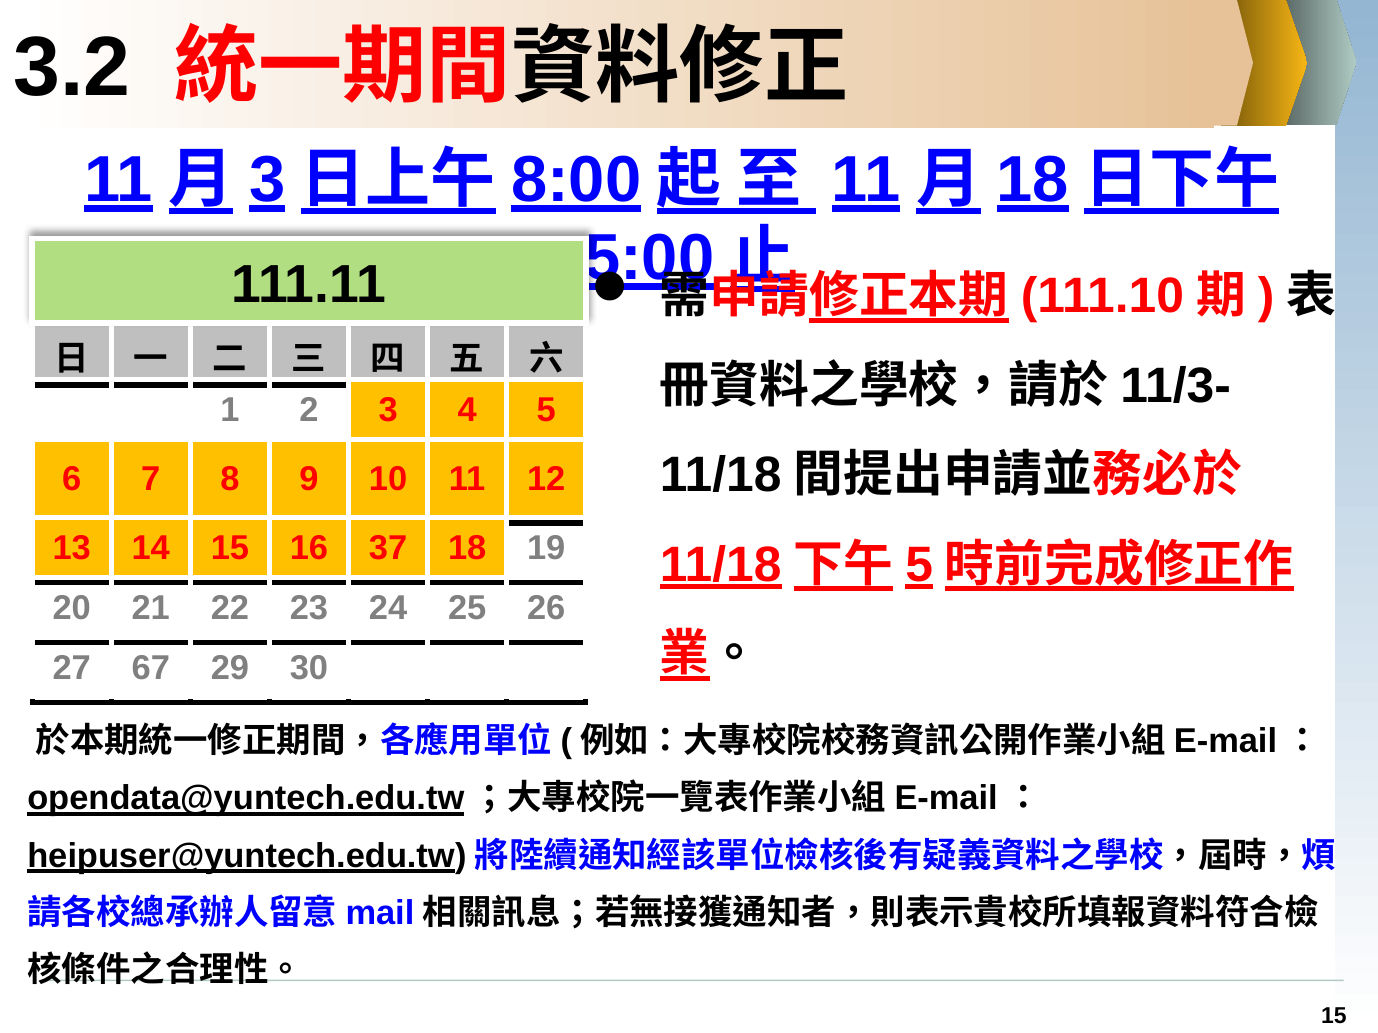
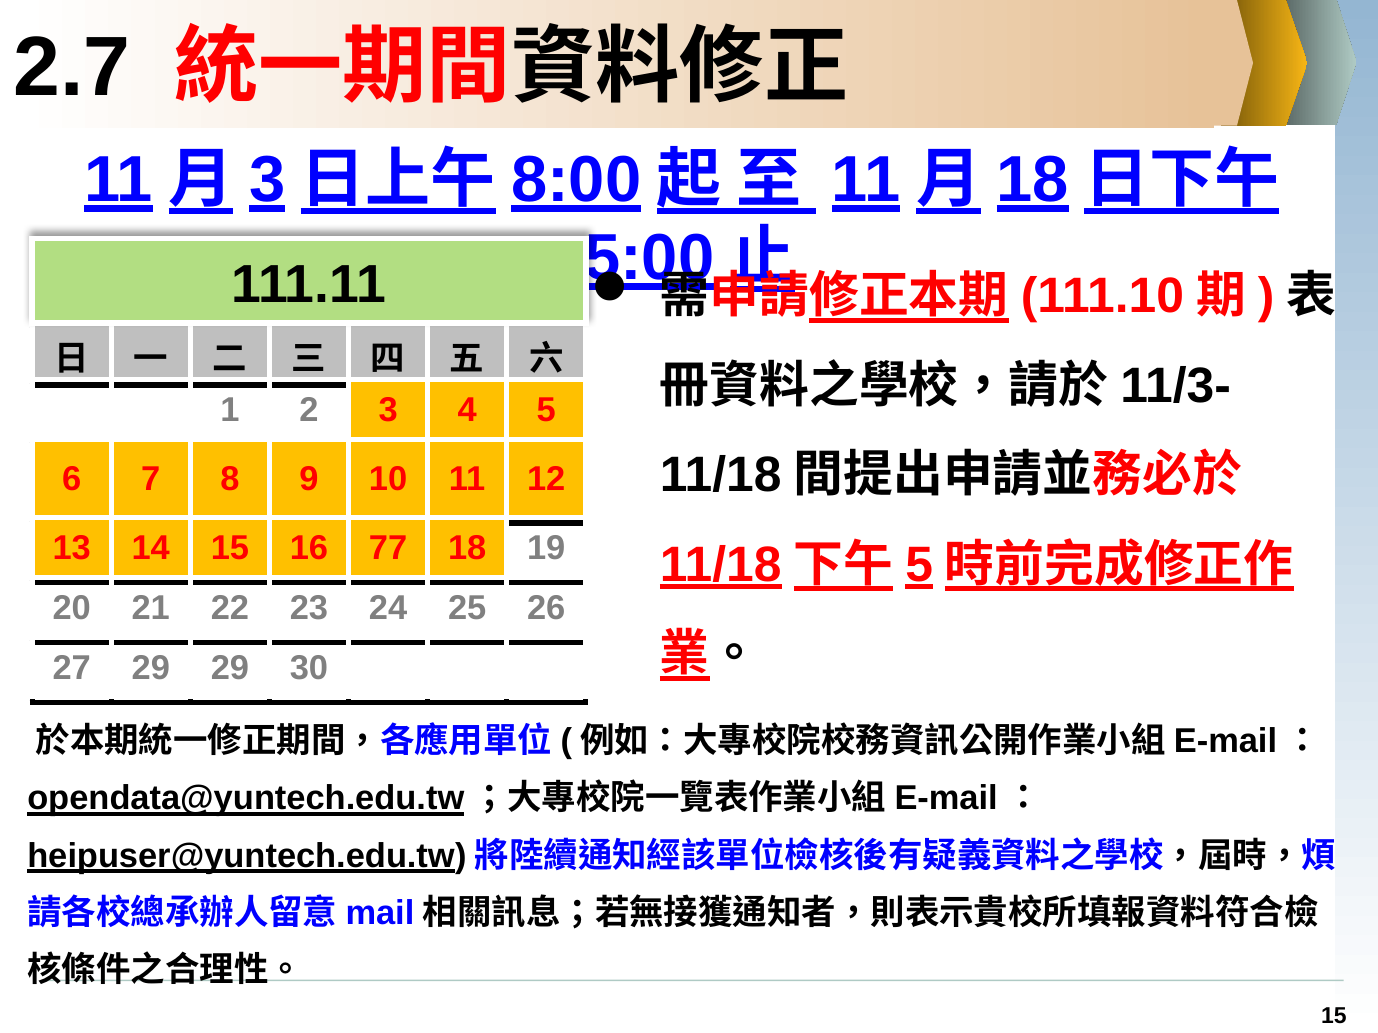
3.2: 3.2 -> 2.7
37: 37 -> 77
27 67: 67 -> 29
